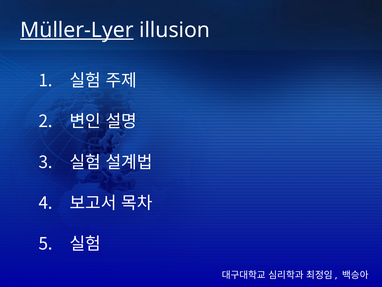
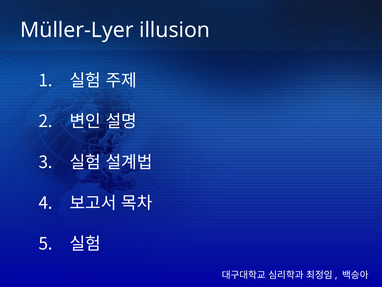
Müller-Lyer underline: present -> none
